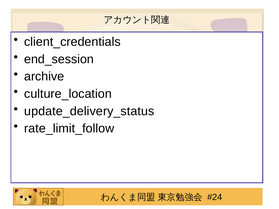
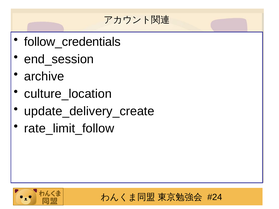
client_credentials: client_credentials -> follow_credentials
update_delivery_status: update_delivery_status -> update_delivery_create
